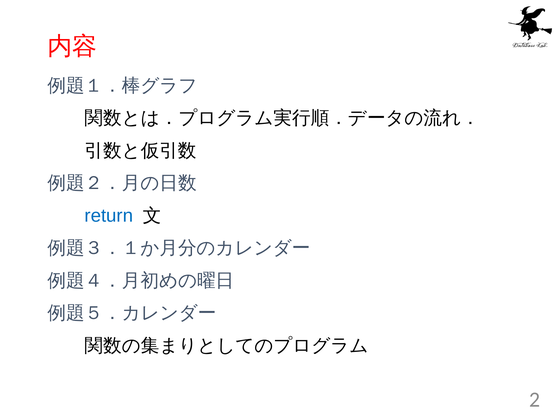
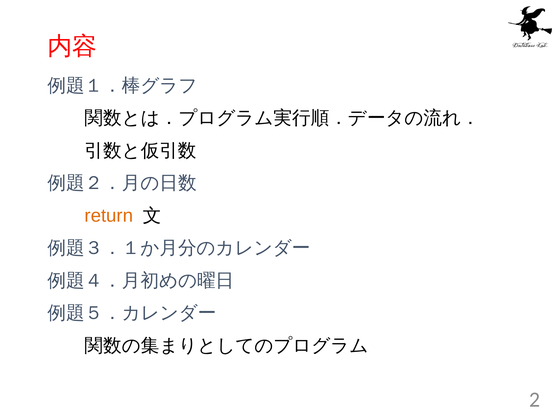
return colour: blue -> orange
